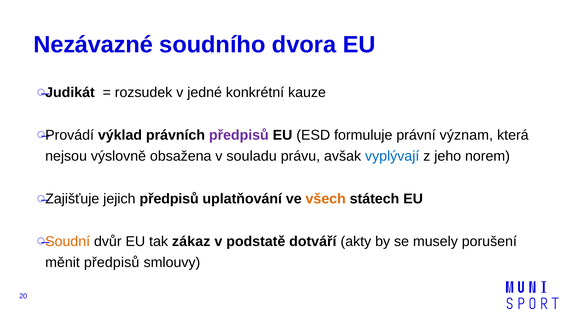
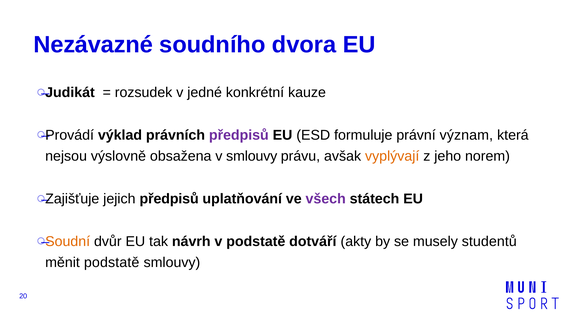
v souladu: souladu -> smlouvy
vyplývají colour: blue -> orange
všech colour: orange -> purple
zákaz: zákaz -> návrh
porušení: porušení -> studentů
měnit předpisů: předpisů -> podstatě
